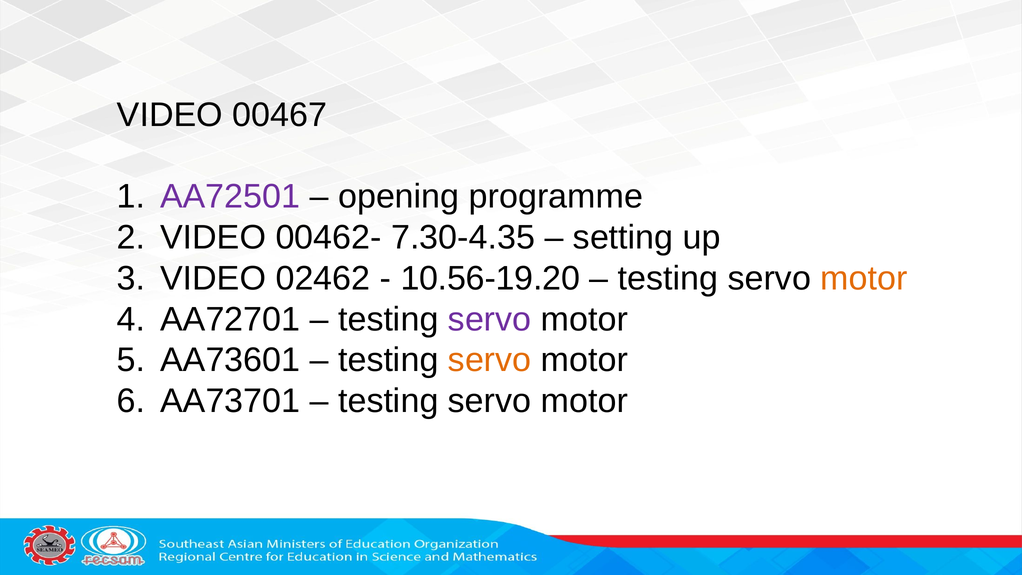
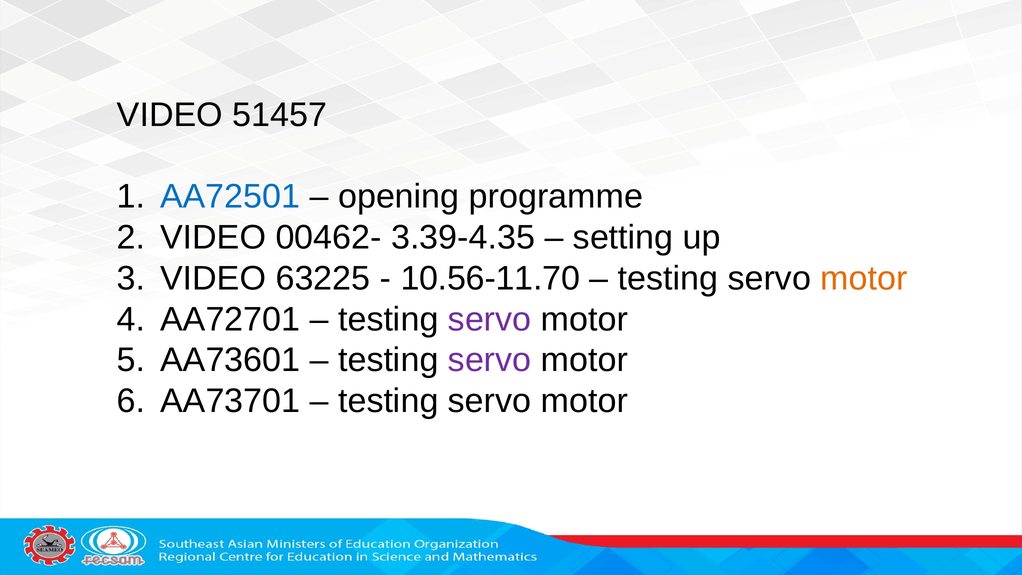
00467: 00467 -> 51457
AA72501 colour: purple -> blue
7.30-4.35: 7.30-4.35 -> 3.39-4.35
02462: 02462 -> 63225
10.56-19.20: 10.56-19.20 -> 10.56-11.70
servo at (490, 360) colour: orange -> purple
